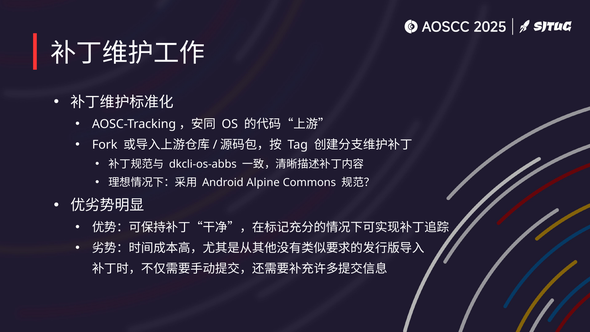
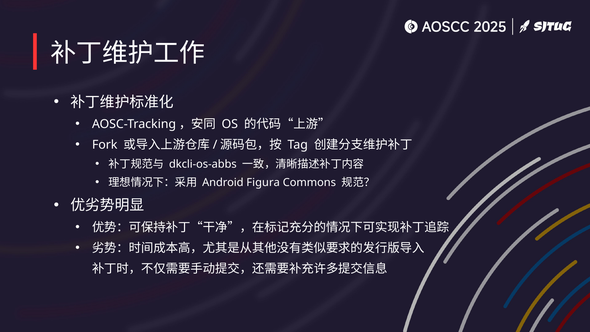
Alpine: Alpine -> Figura
